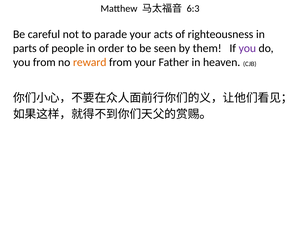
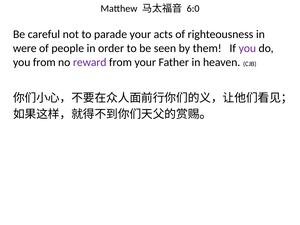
6:3: 6:3 -> 6:0
parts: parts -> were
reward colour: orange -> purple
